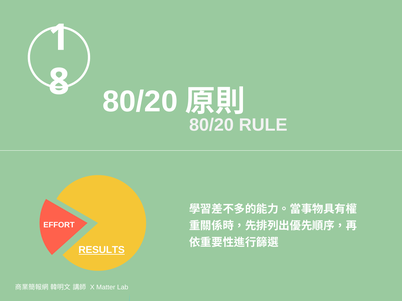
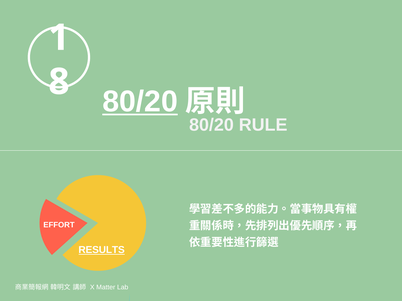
80/20 at (140, 102) underline: none -> present
